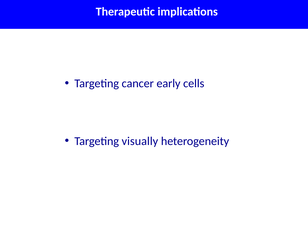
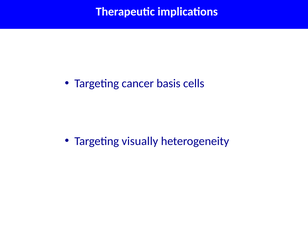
early: early -> basis
